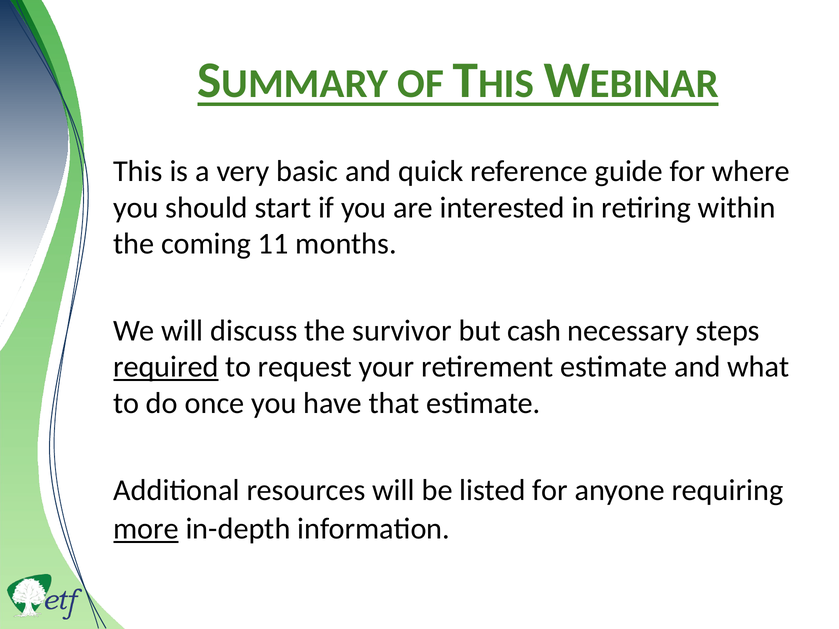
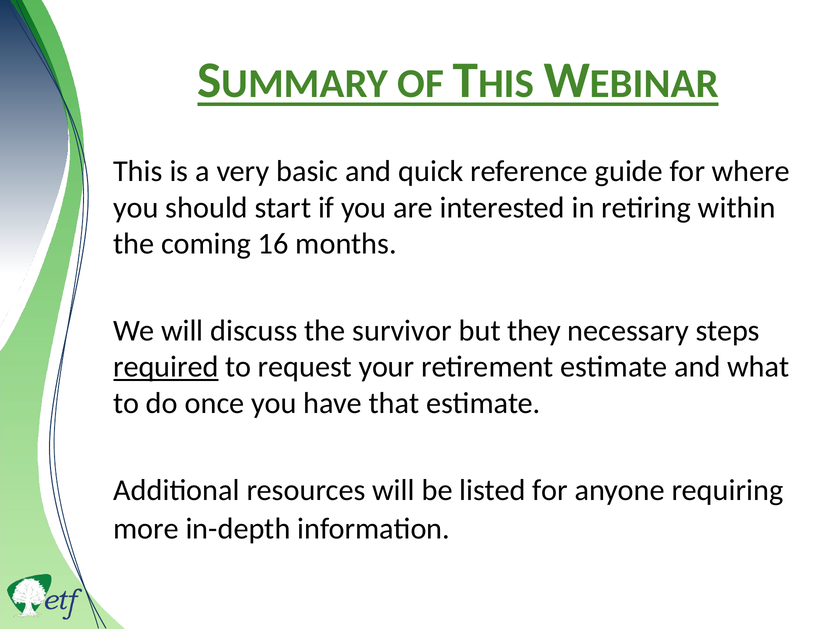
11: 11 -> 16
cash: cash -> they
more underline: present -> none
